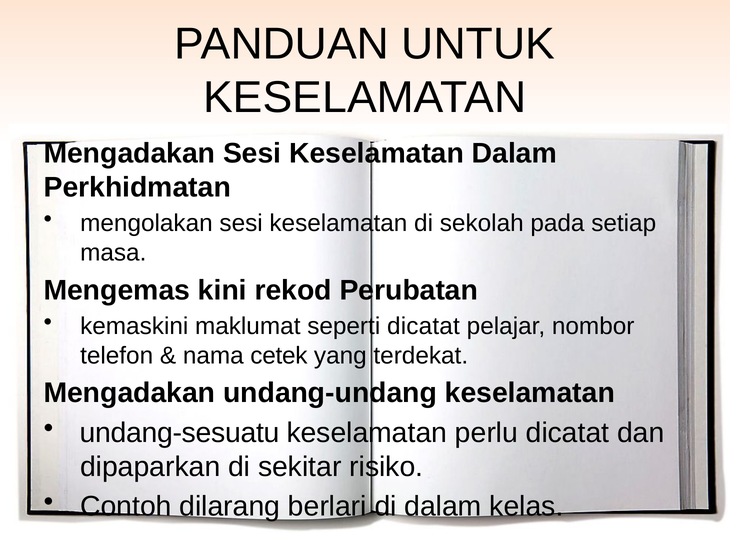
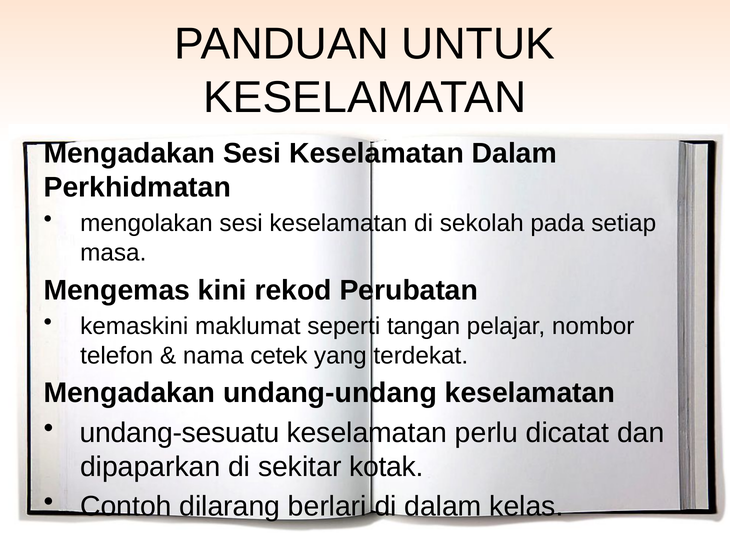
seperti dicatat: dicatat -> tangan
risiko: risiko -> kotak
